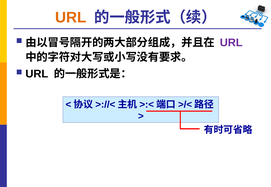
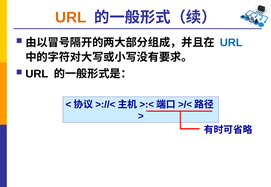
URL at (231, 43) colour: purple -> blue
